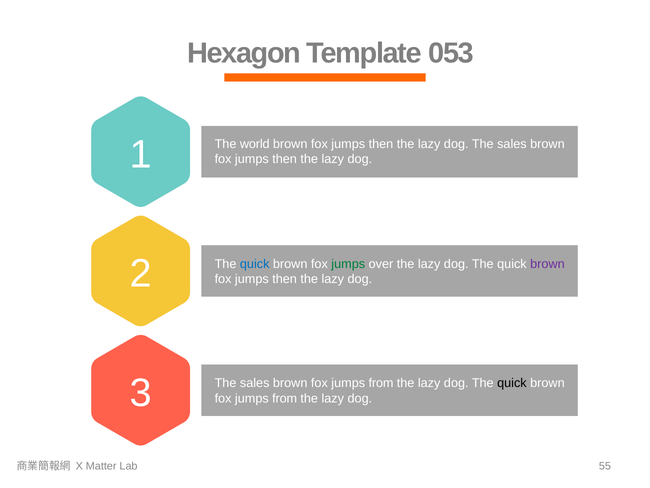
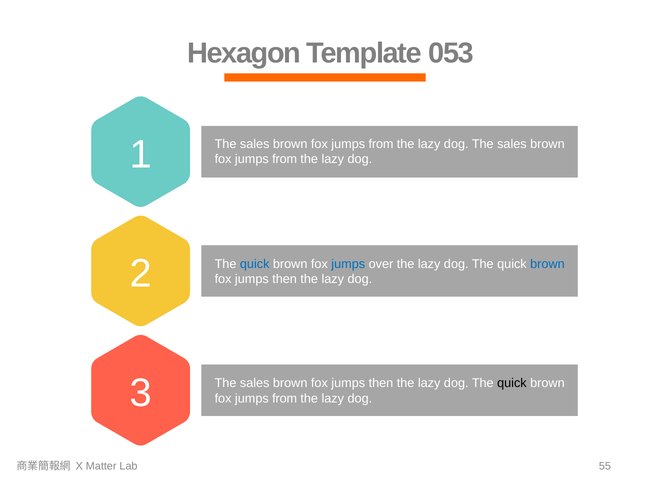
world at (255, 144): world -> sales
then at (381, 144): then -> from
then at (285, 159): then -> from
jumps at (348, 264) colour: green -> blue
brown at (547, 264) colour: purple -> blue
from at (381, 383): from -> then
